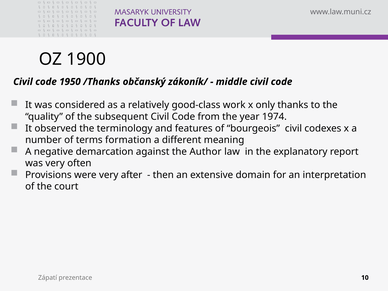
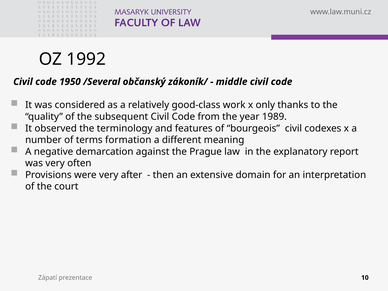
1900: 1900 -> 1992
/Thanks: /Thanks -> /Several
1974: 1974 -> 1989
Author: Author -> Prague
